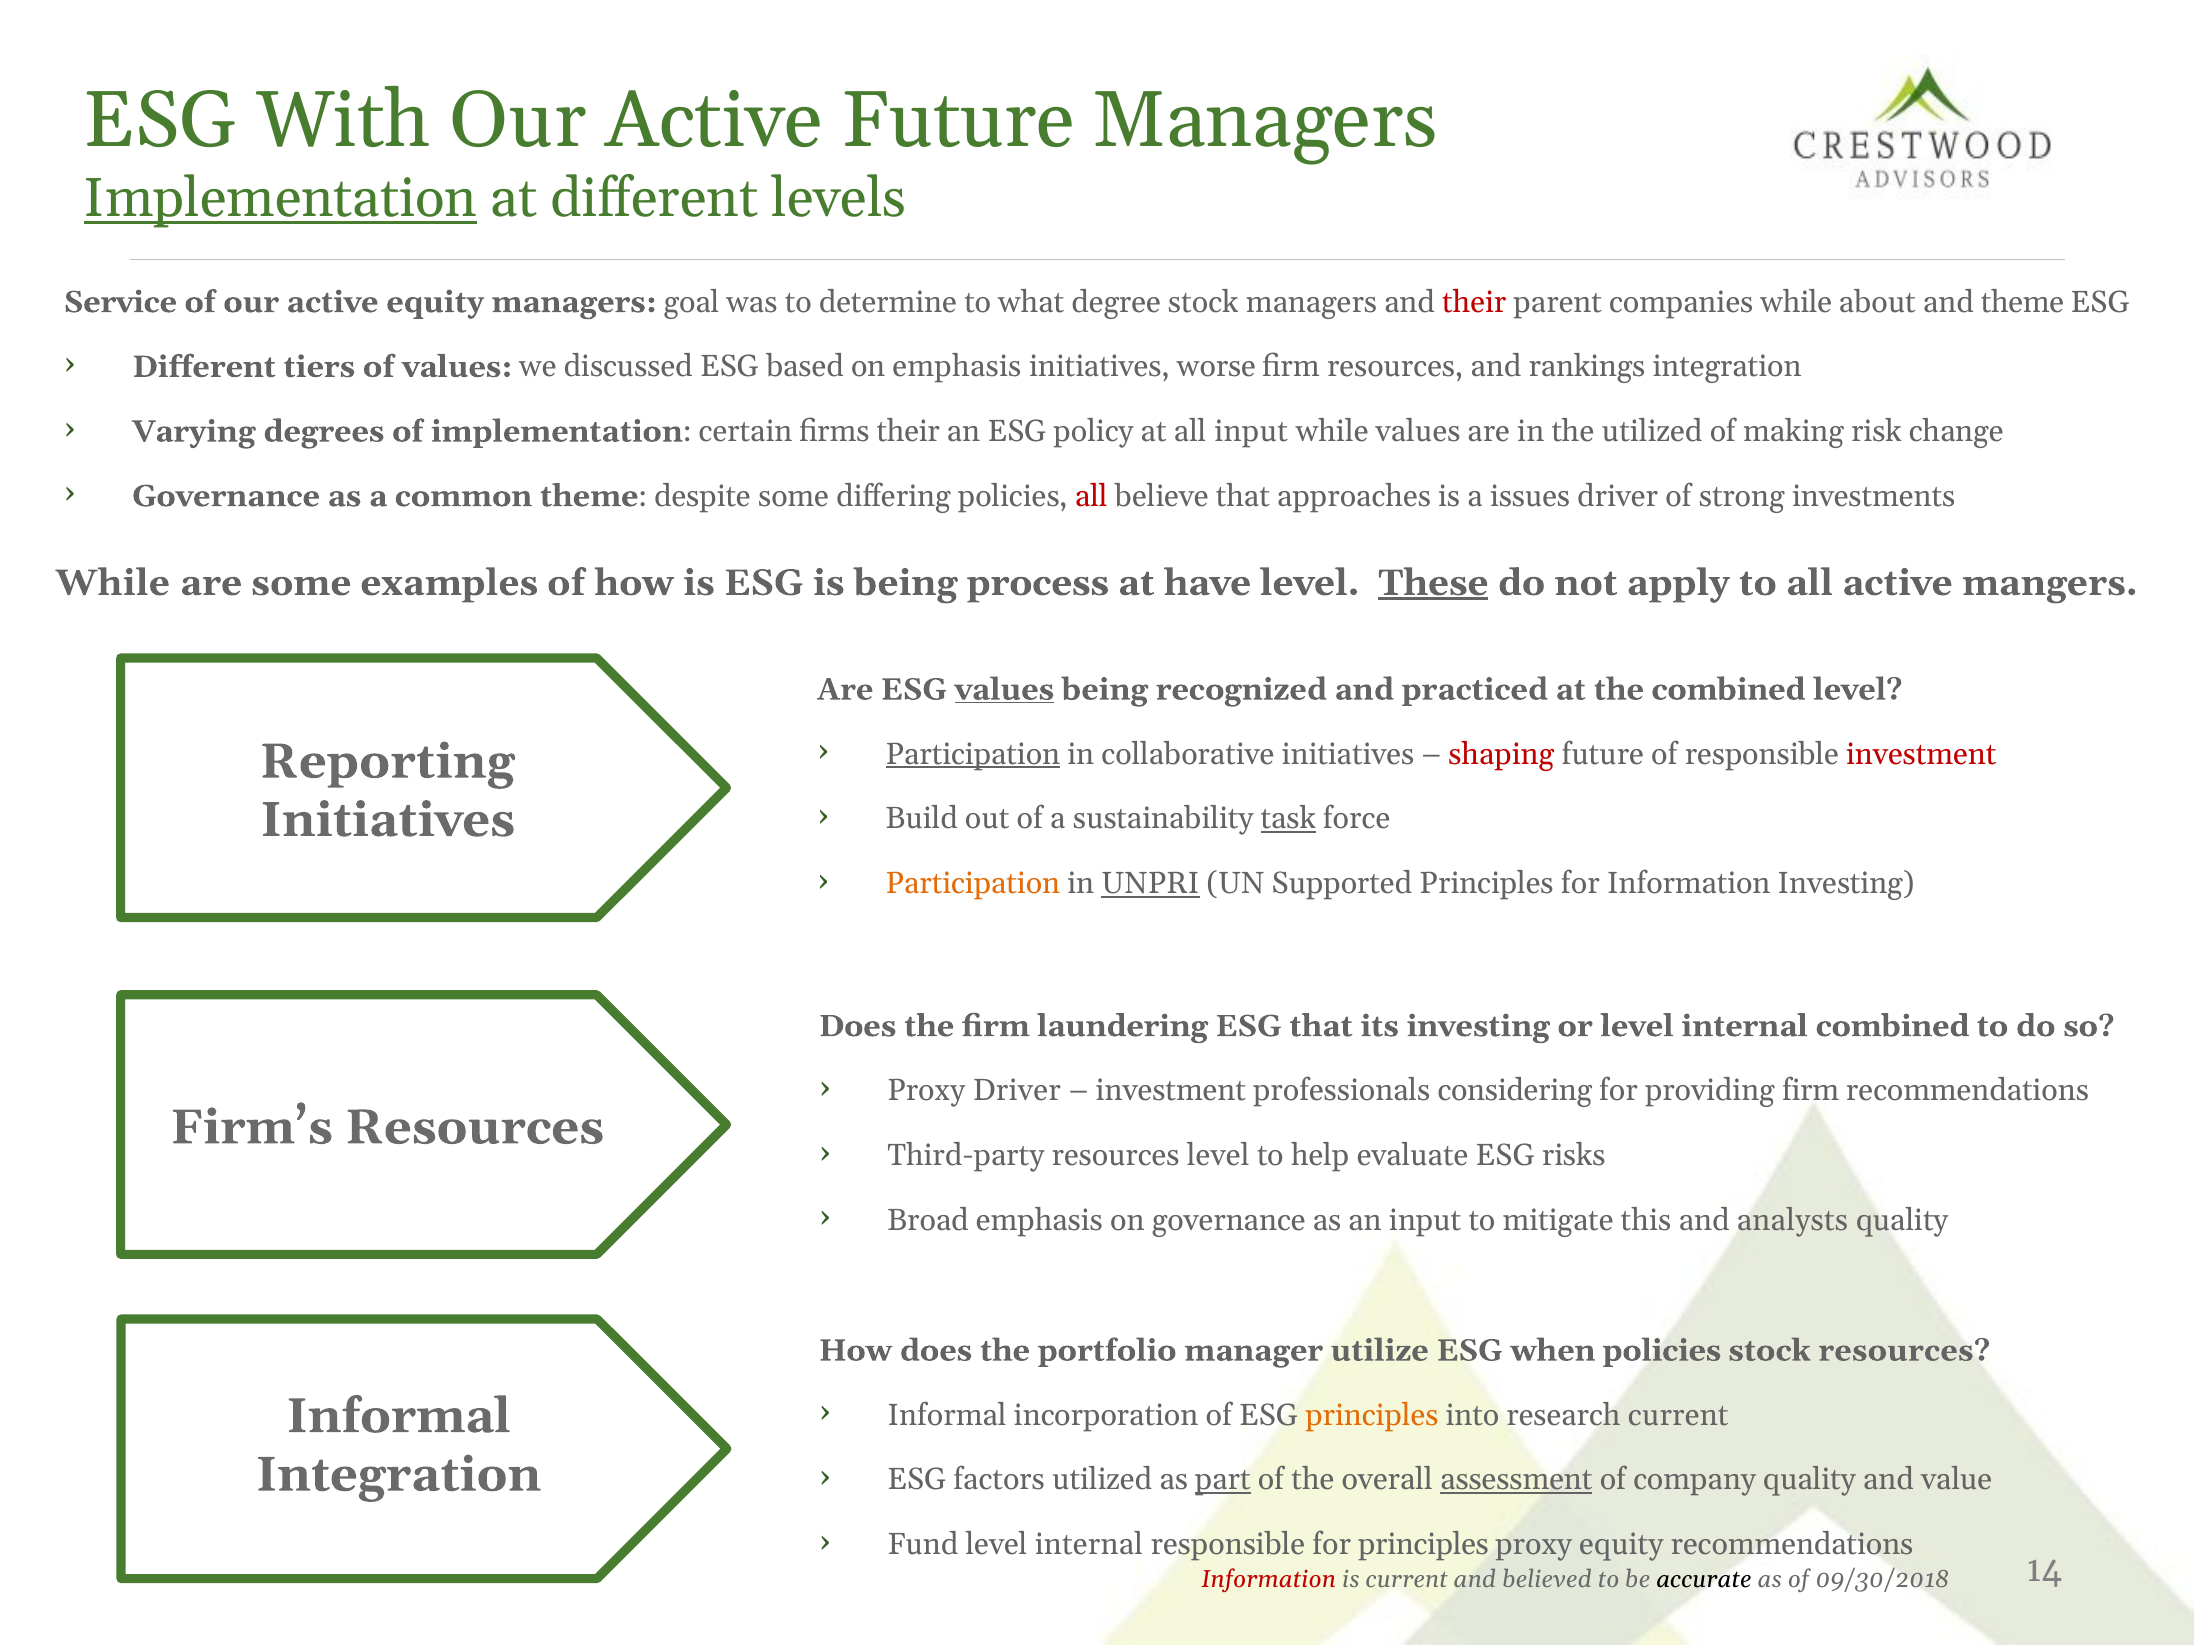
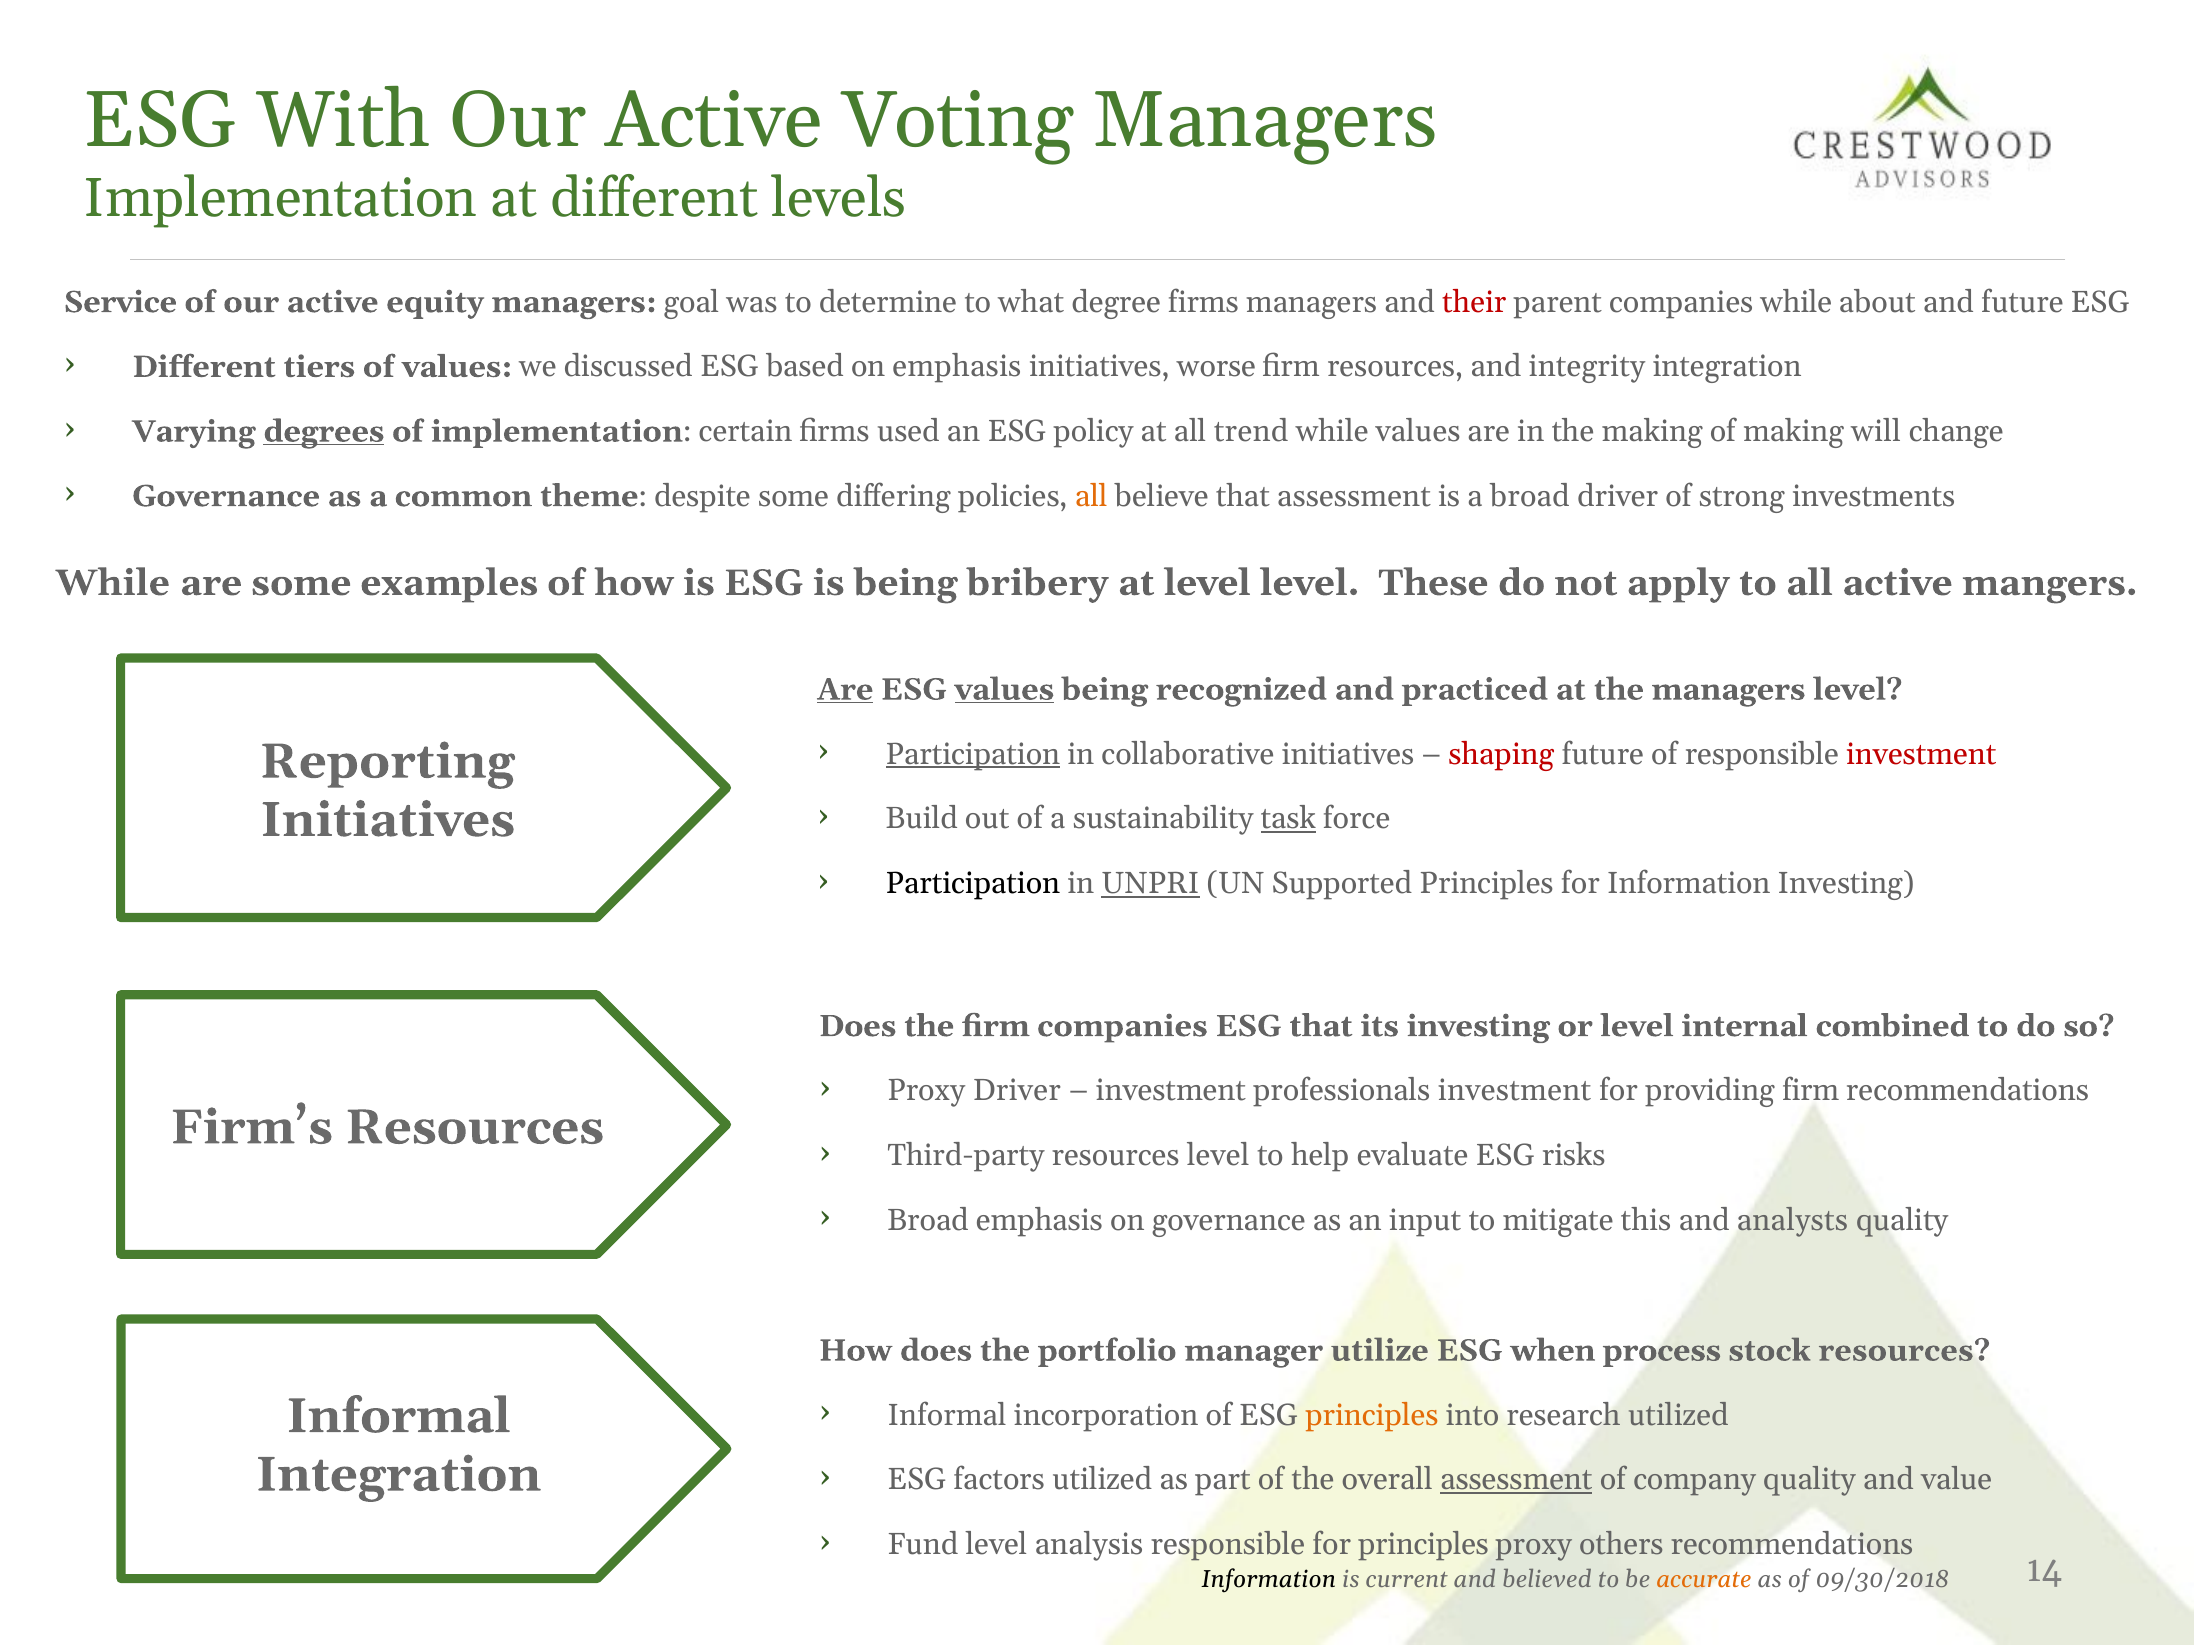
Active Future: Future -> Voting
Implementation at (280, 199) underline: present -> none
degree stock: stock -> firms
and theme: theme -> future
rankings: rankings -> integrity
degrees underline: none -> present
firms their: their -> used
all input: input -> trend
the utilized: utilized -> making
risk: risk -> will
all at (1091, 496) colour: red -> orange
that approaches: approaches -> assessment
a issues: issues -> broad
process: process -> bribery
at have: have -> level
These underline: present -> none
Are at (845, 690) underline: none -> present
the combined: combined -> managers
Participation at (973, 884) colour: orange -> black
firm laundering: laundering -> companies
professionals considering: considering -> investment
when policies: policies -> process
research current: current -> utilized
part underline: present -> none
Fund level internal: internal -> analysis
proxy equity: equity -> others
Information at (1269, 1580) colour: red -> black
accurate colour: black -> orange
